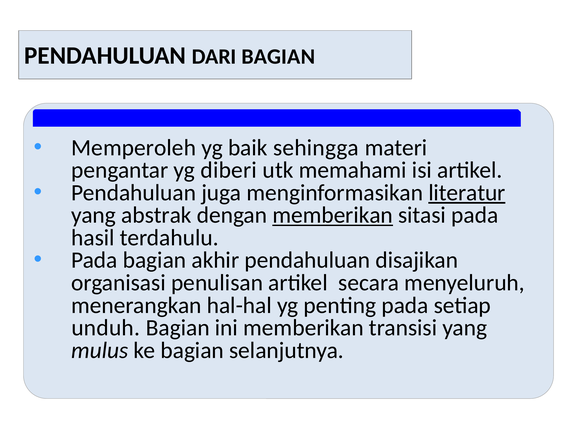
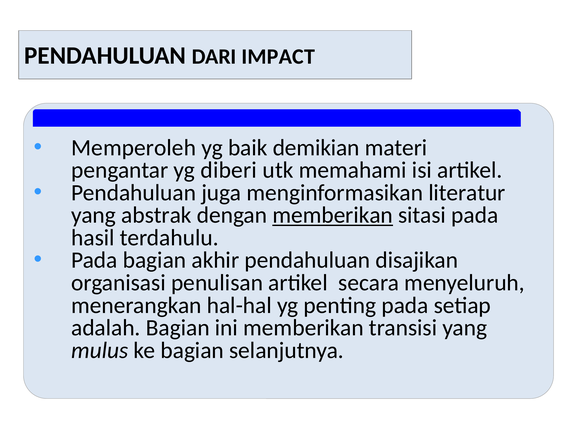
DARI BAGIAN: BAGIAN -> IMPACT
sehingga: sehingga -> demikian
literatur underline: present -> none
unduh: unduh -> adalah
